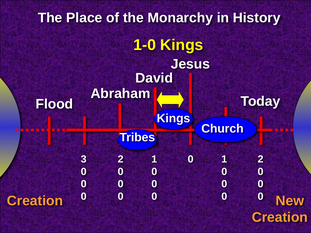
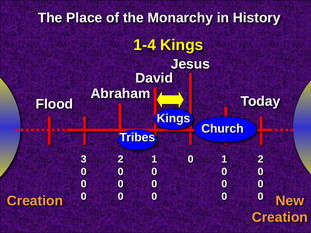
1-0: 1-0 -> 1-4
